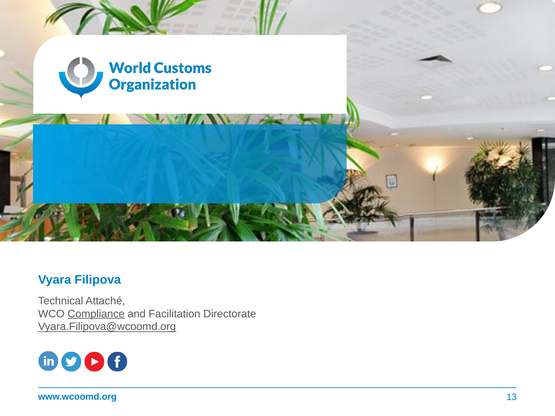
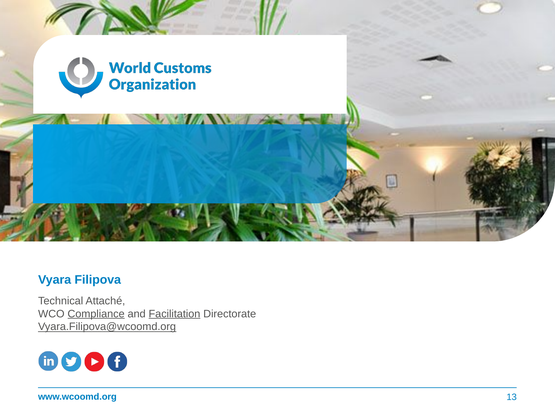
Facilitation underline: none -> present
